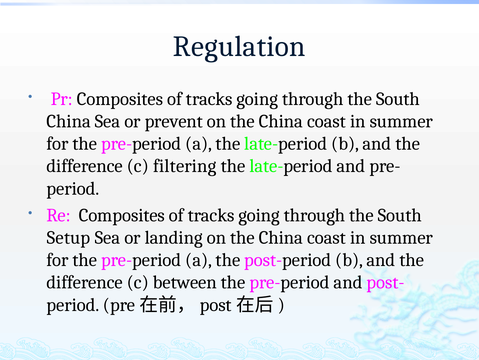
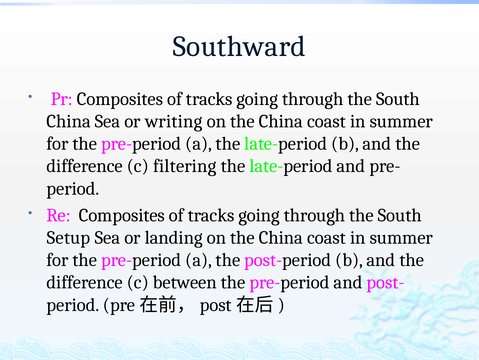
Regulation: Regulation -> Southward
prevent: prevent -> writing
